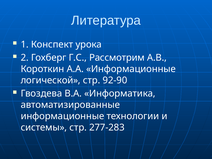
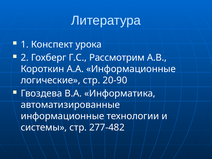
логической: логической -> логические
92-90: 92-90 -> 20-90
277-283: 277-283 -> 277-482
